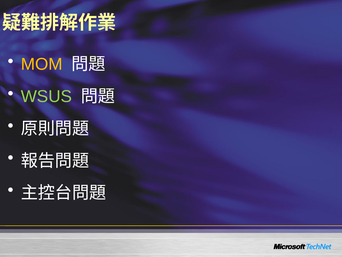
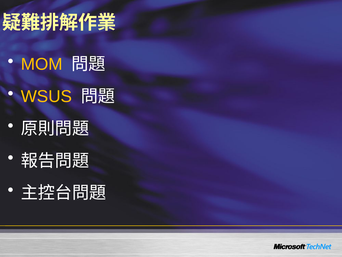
WSUS colour: light green -> yellow
